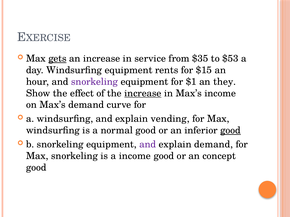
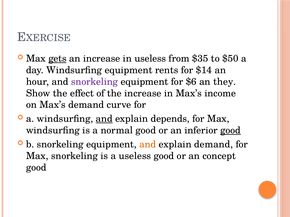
in service: service -> useless
$53: $53 -> $50
$15: $15 -> $14
$1: $1 -> $6
increase at (143, 93) underline: present -> none
and at (104, 119) underline: none -> present
vending: vending -> depends
and at (148, 145) colour: purple -> orange
a income: income -> useless
